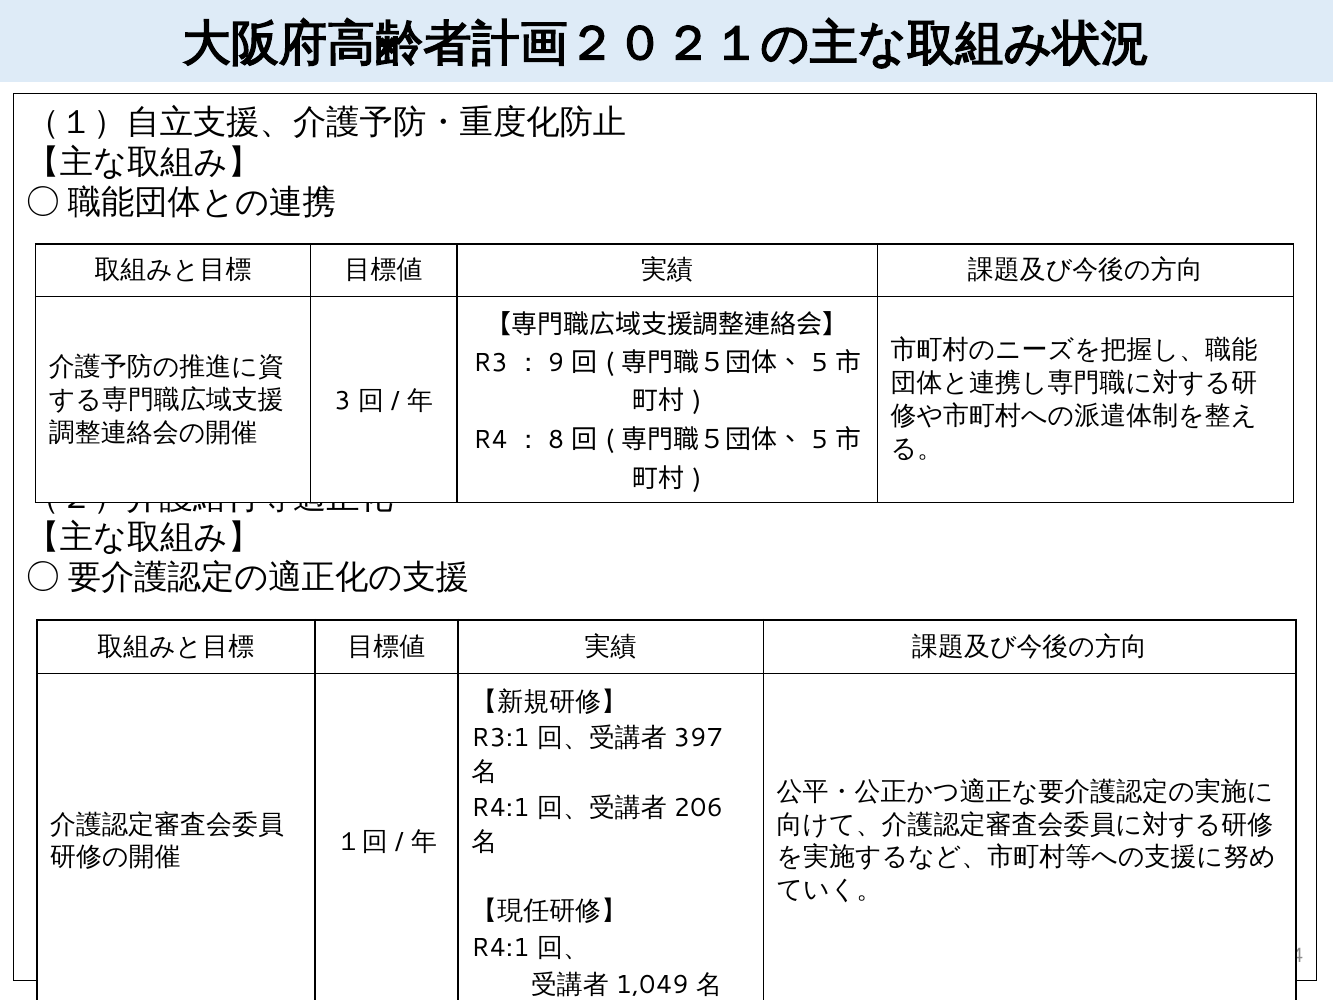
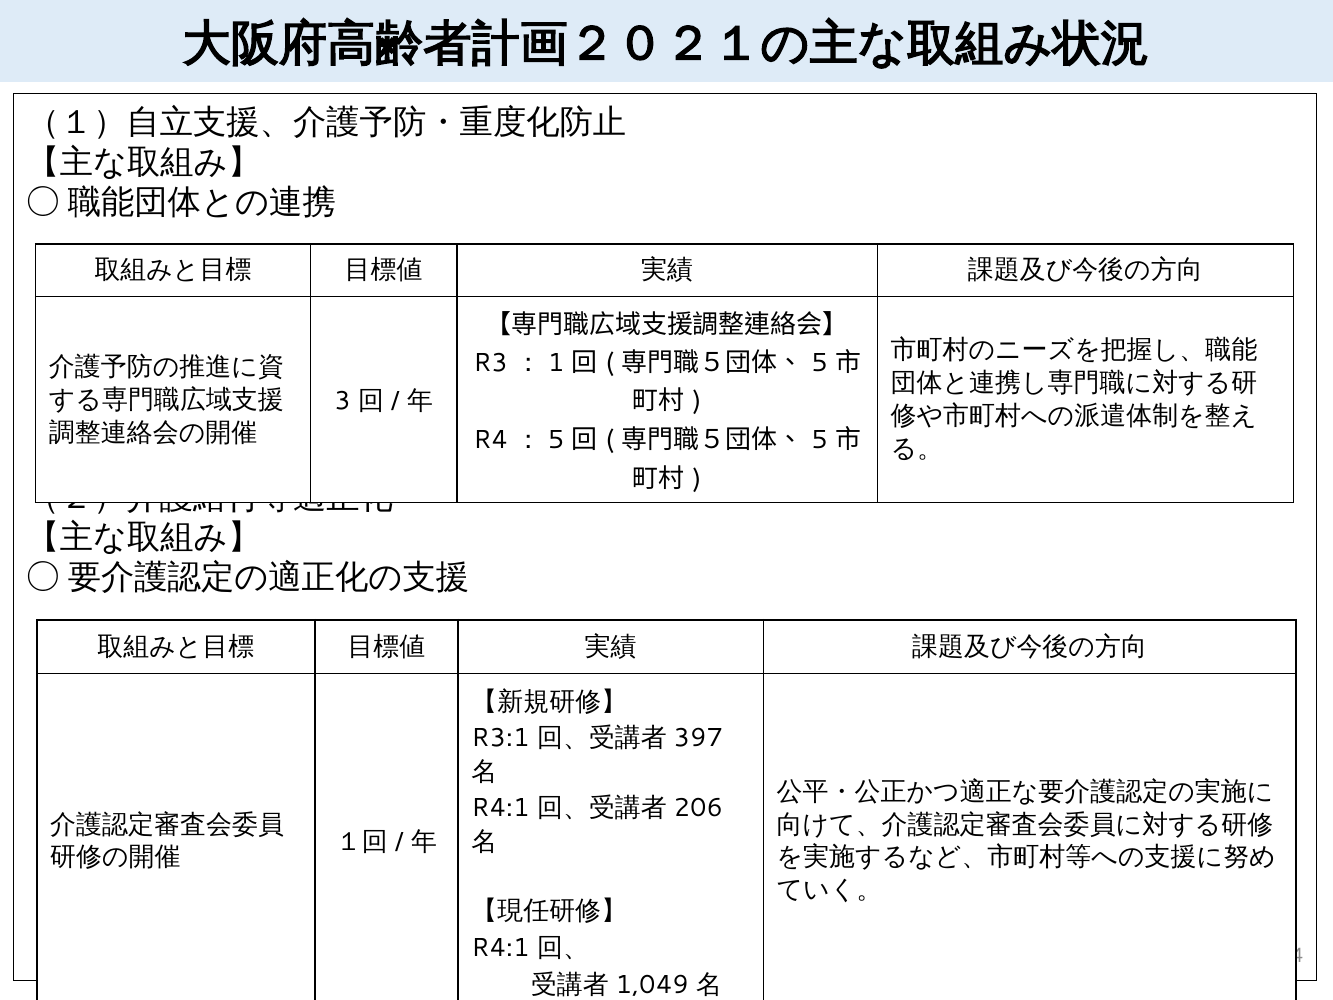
9: 9 -> 1
8 at (556, 440): 8 -> 5
